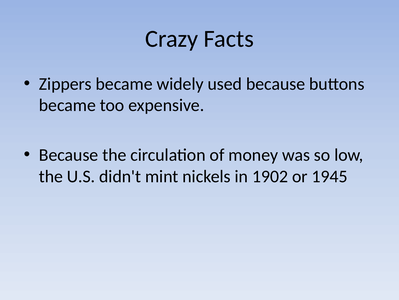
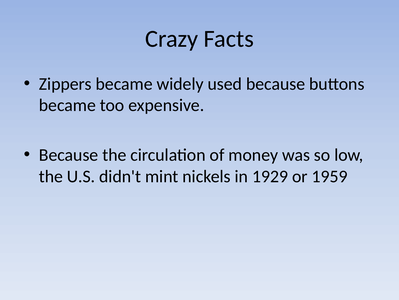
1902: 1902 -> 1929
1945: 1945 -> 1959
